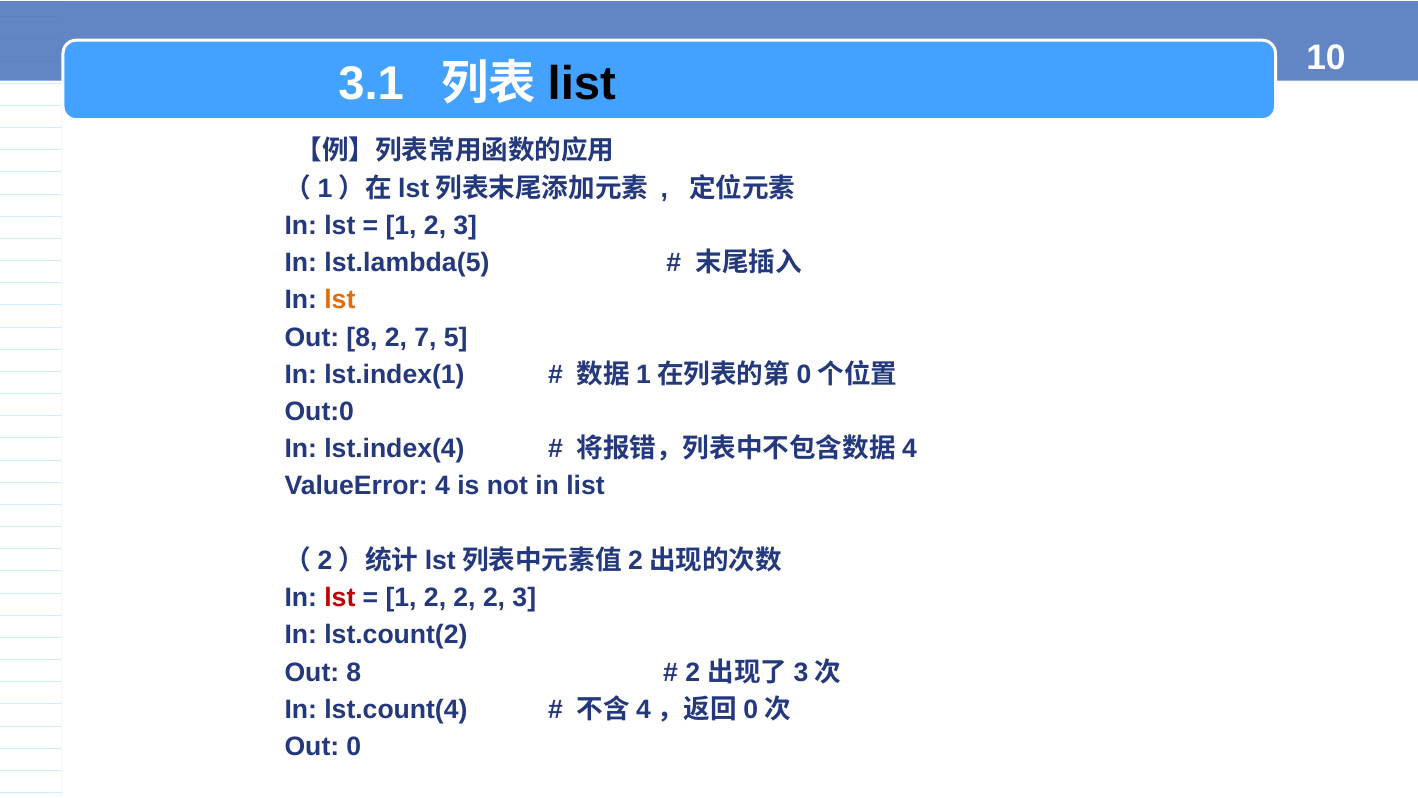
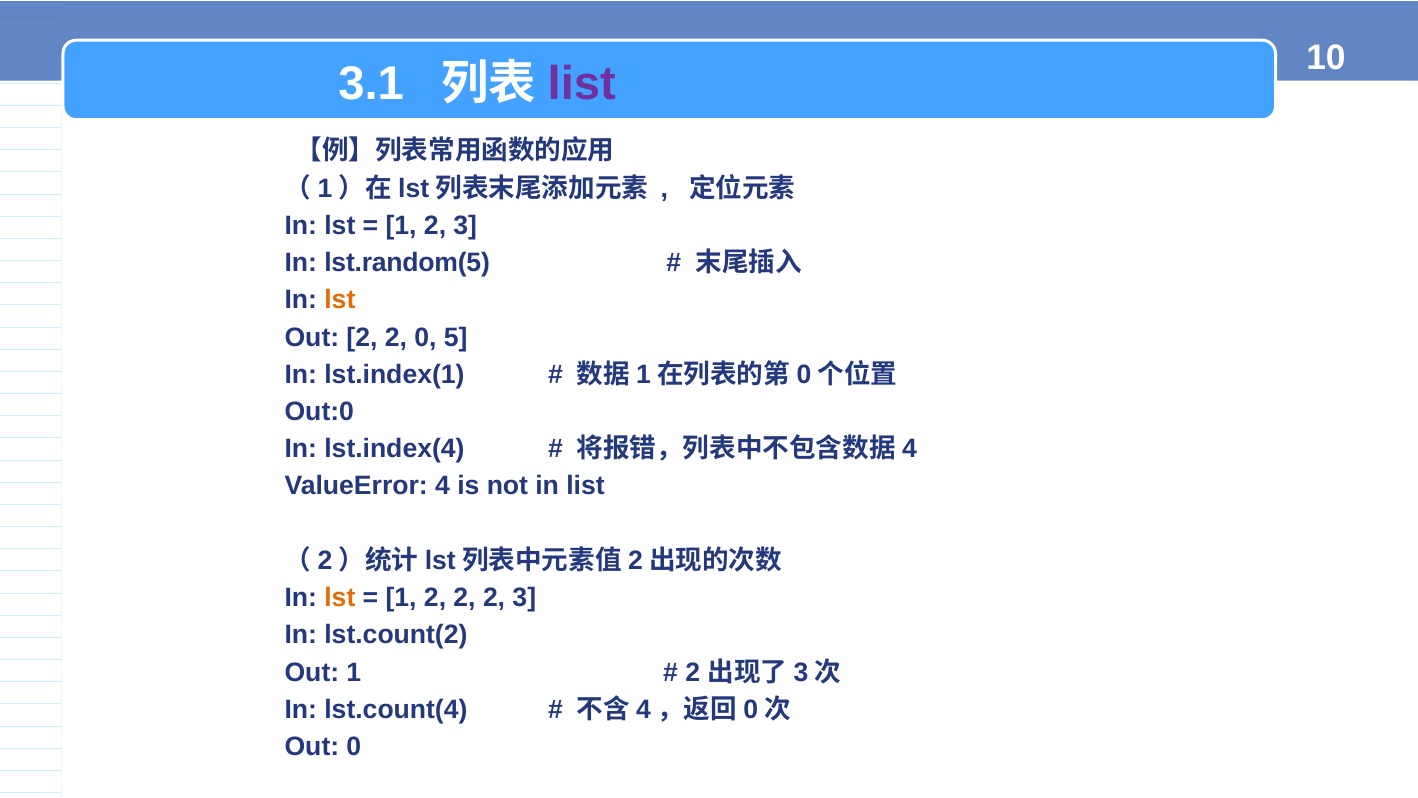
list at (582, 84) colour: black -> purple
lst.lambda(5: lst.lambda(5 -> lst.random(5
8 at (362, 337): 8 -> 2
2 7: 7 -> 0
lst at (340, 598) colour: red -> orange
8 at (354, 672): 8 -> 1
